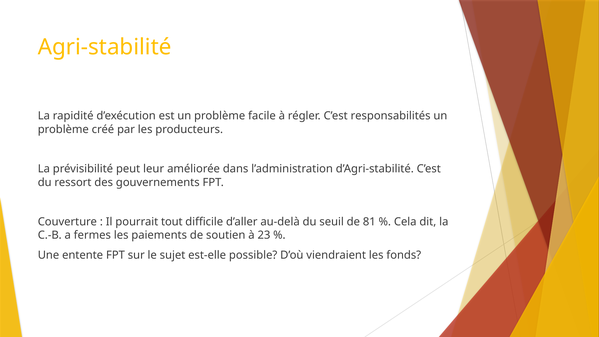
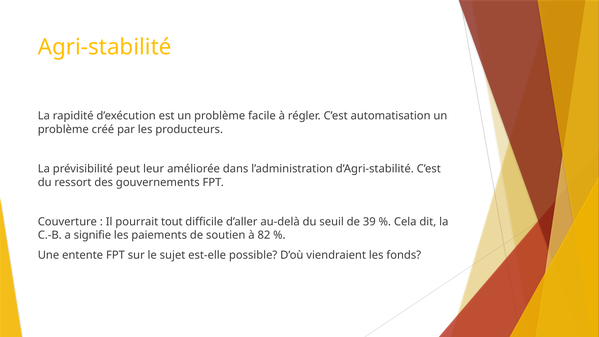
responsabilités: responsabilités -> automatisation
81: 81 -> 39
fermes: fermes -> signifie
23: 23 -> 82
